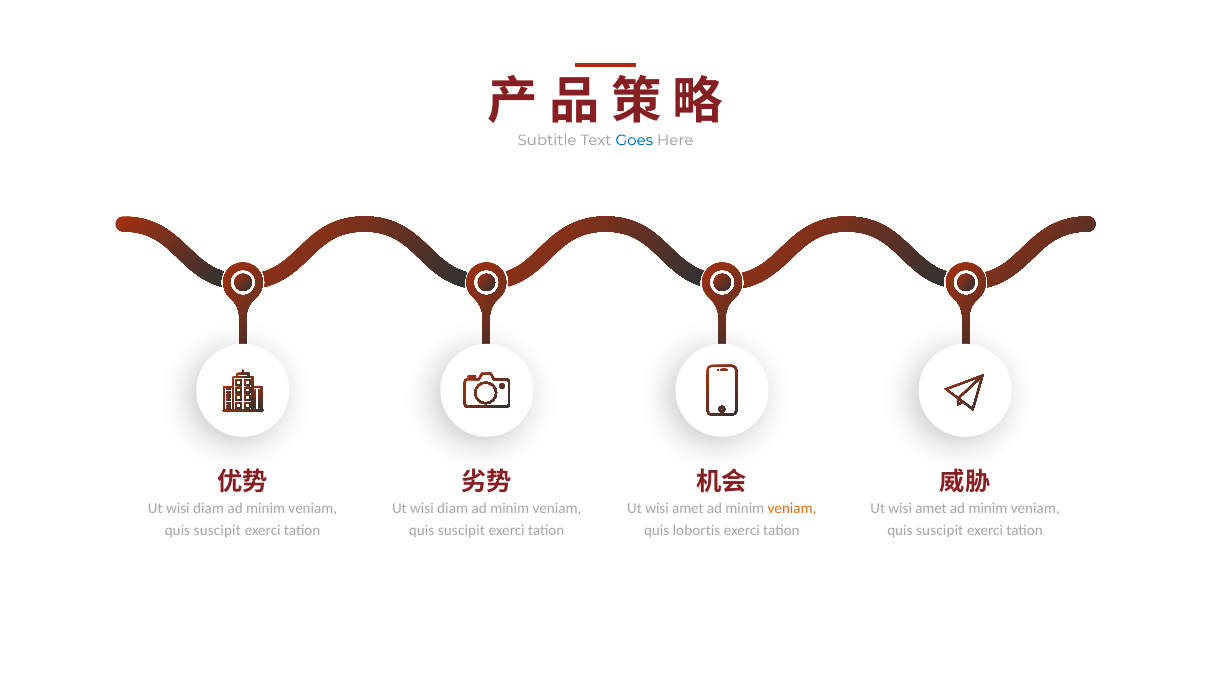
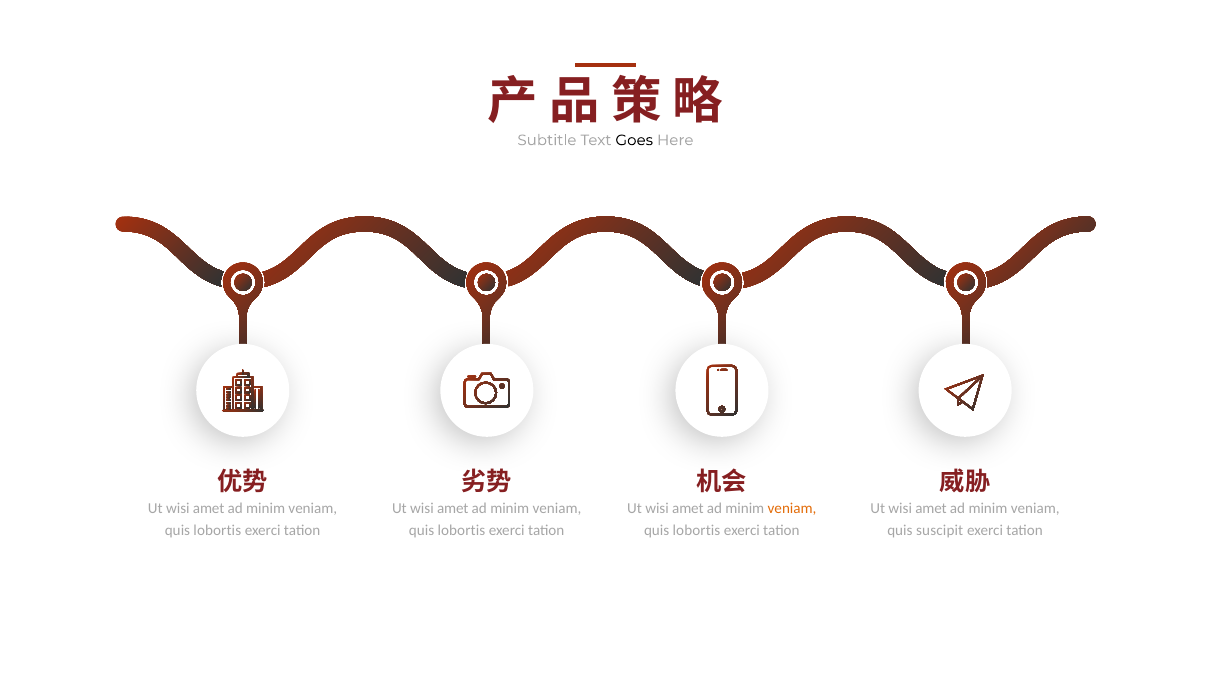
Goes colour: blue -> black
diam at (209, 509): diam -> amet
diam at (453, 509): diam -> amet
suscipit at (217, 531): suscipit -> lobortis
suscipit at (461, 531): suscipit -> lobortis
